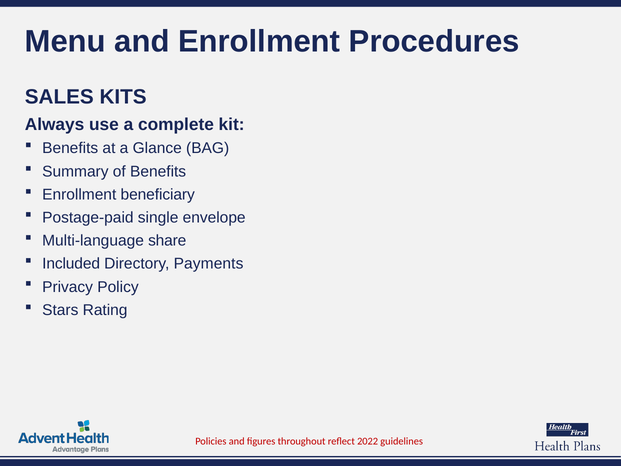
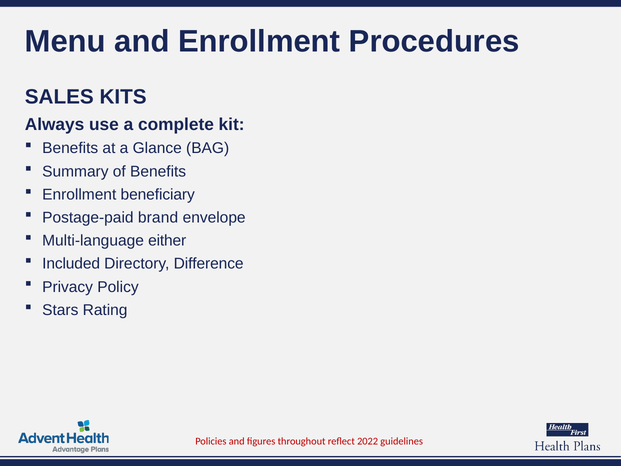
single: single -> brand
share: share -> either
Payments: Payments -> Difference
